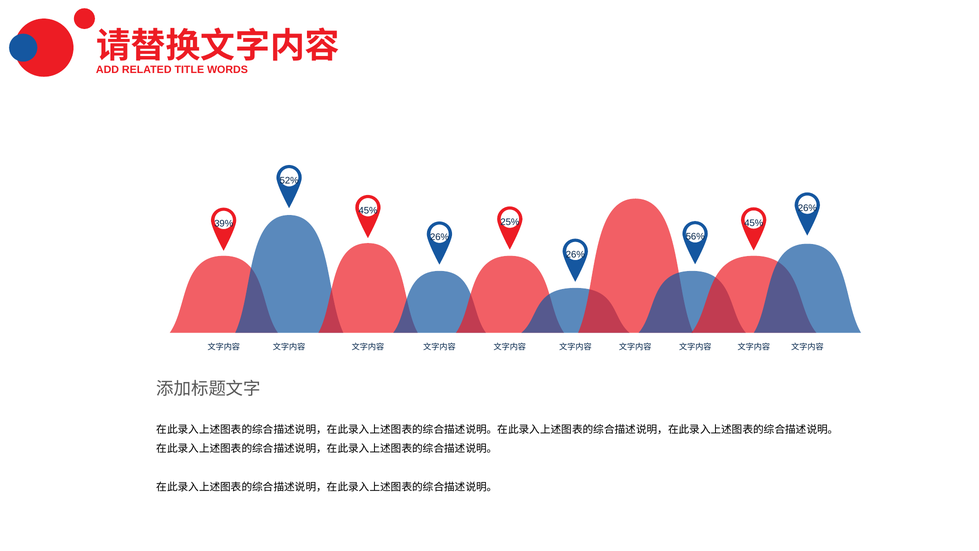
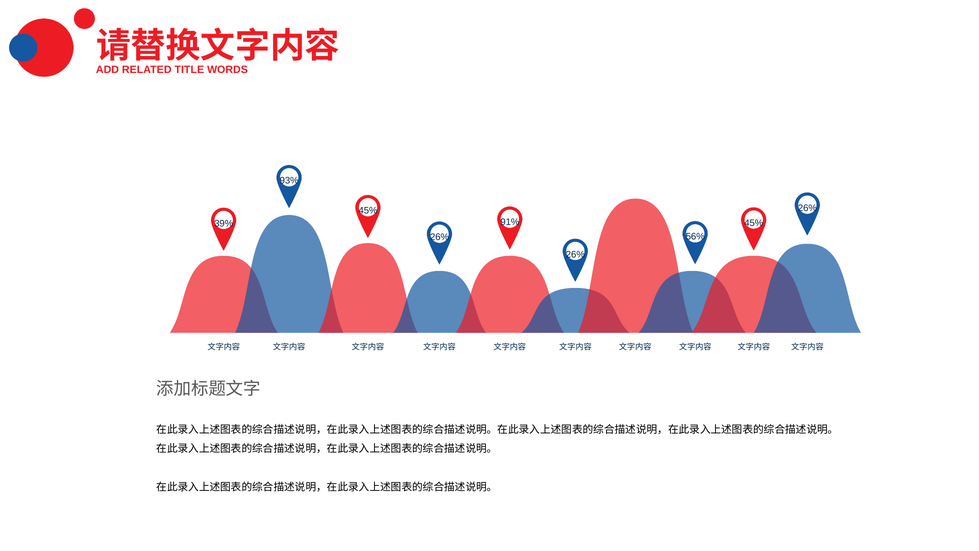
52%: 52% -> 93%
25%: 25% -> 91%
